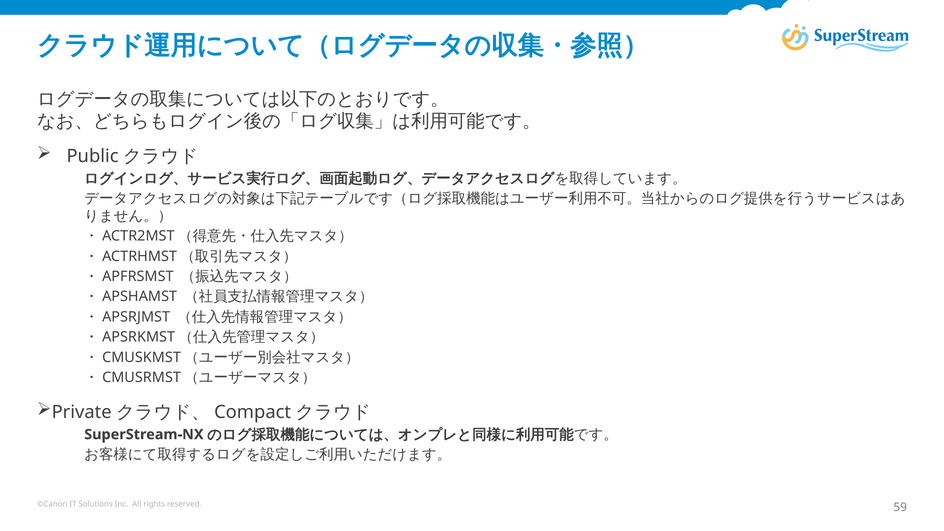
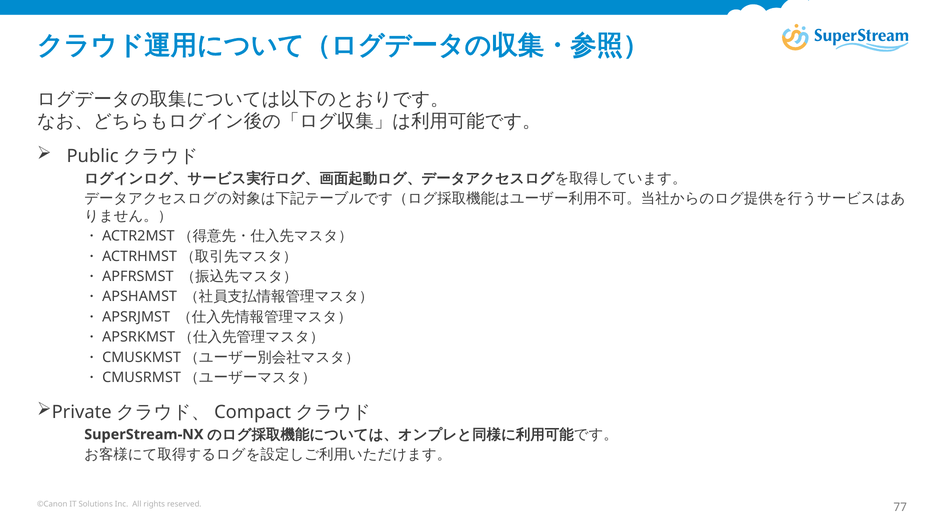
59: 59 -> 77
